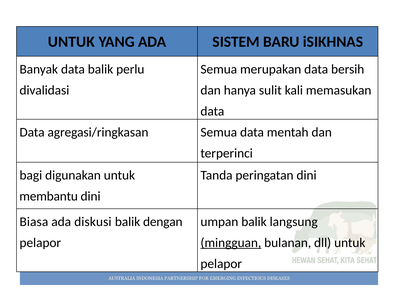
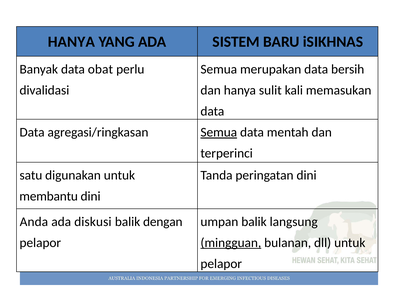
UNTUK at (71, 42): UNTUK -> HANYA
data balik: balik -> obat
Semua at (219, 133) underline: none -> present
bagi: bagi -> satu
Biasa: Biasa -> Anda
